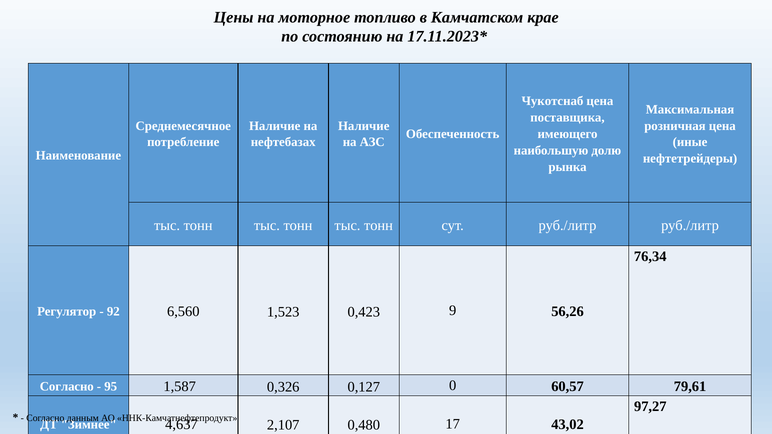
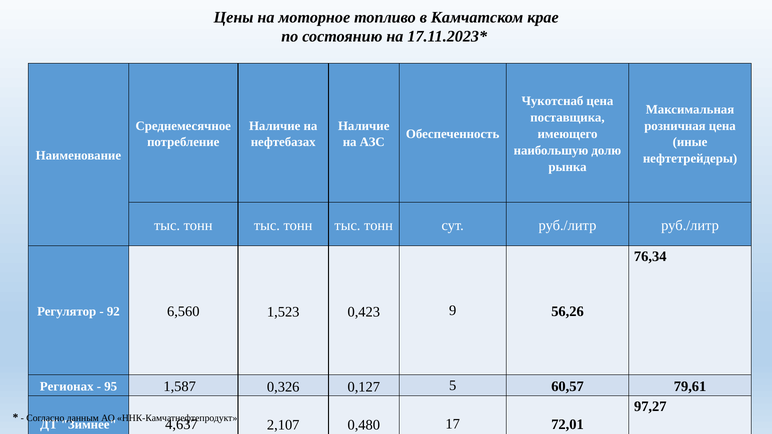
Согласно at (67, 387): Согласно -> Регионах
0: 0 -> 5
43,02: 43,02 -> 72,01
